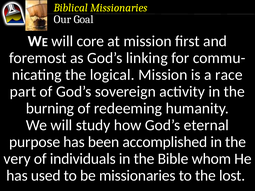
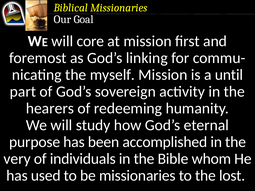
logical: logical -> myself
race: race -> until
burning: burning -> hearers
